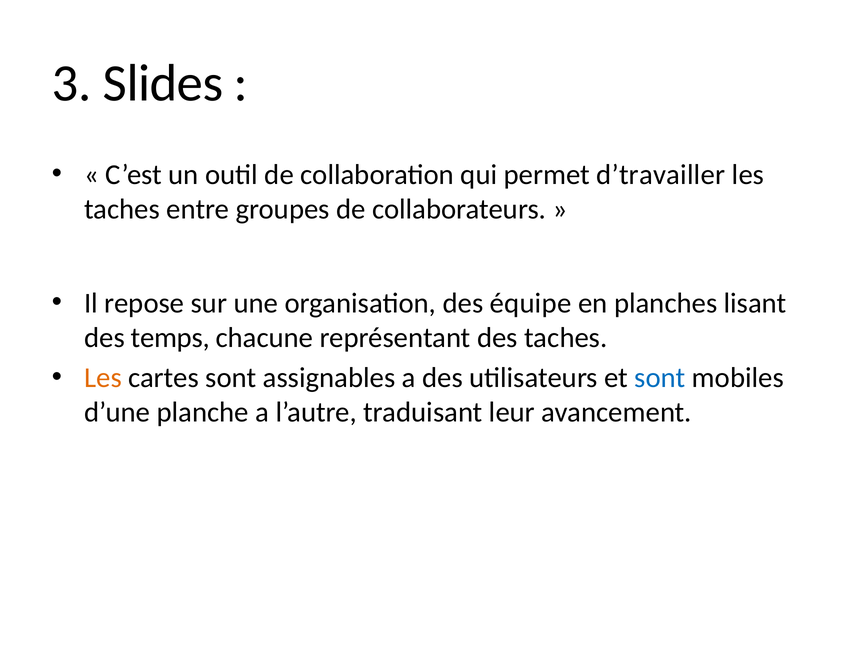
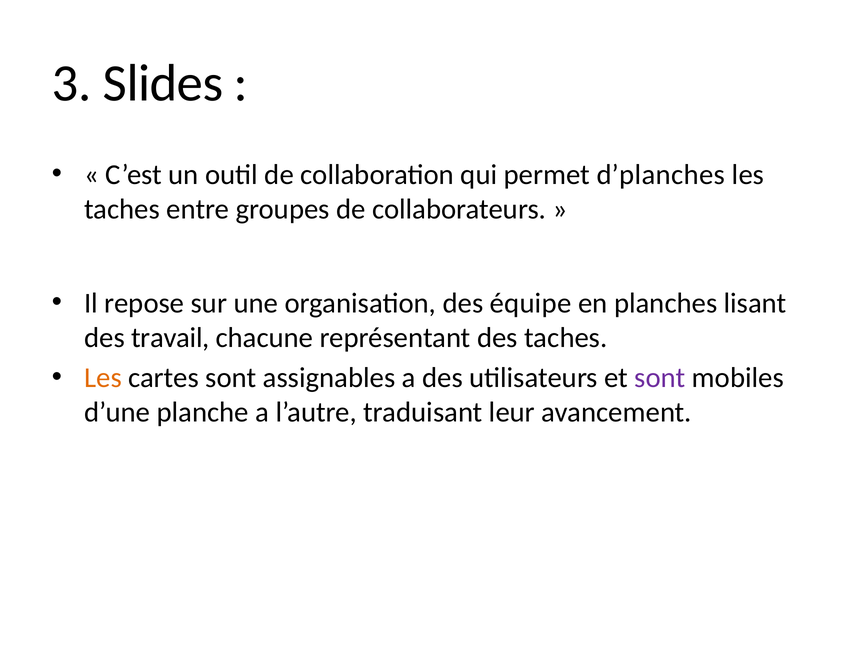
d’travailler: d’travailler -> d’planches
temps: temps -> travail
sont at (660, 378) colour: blue -> purple
